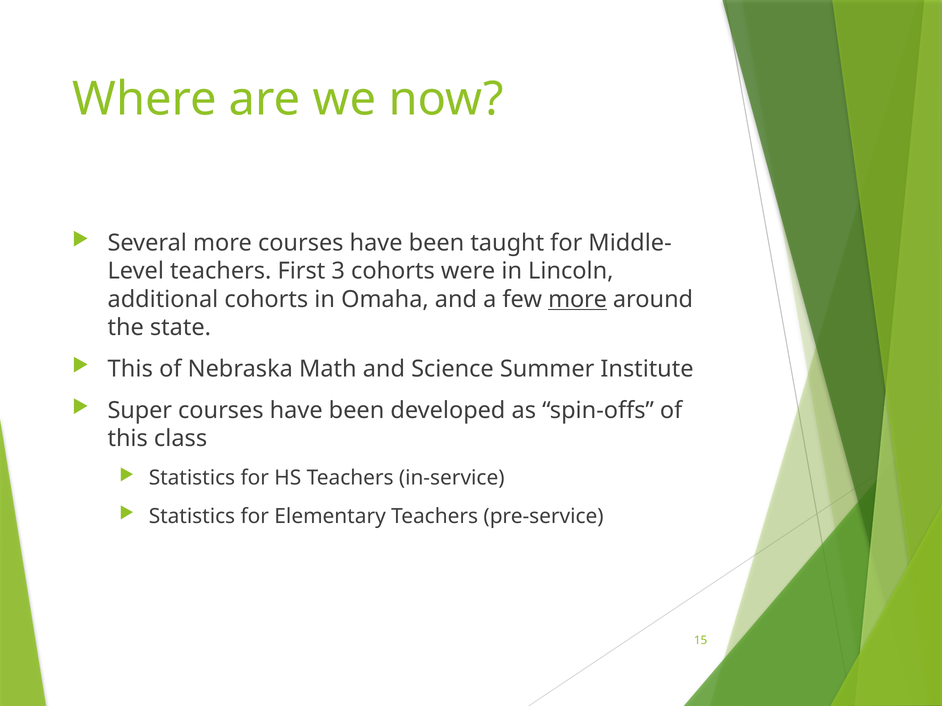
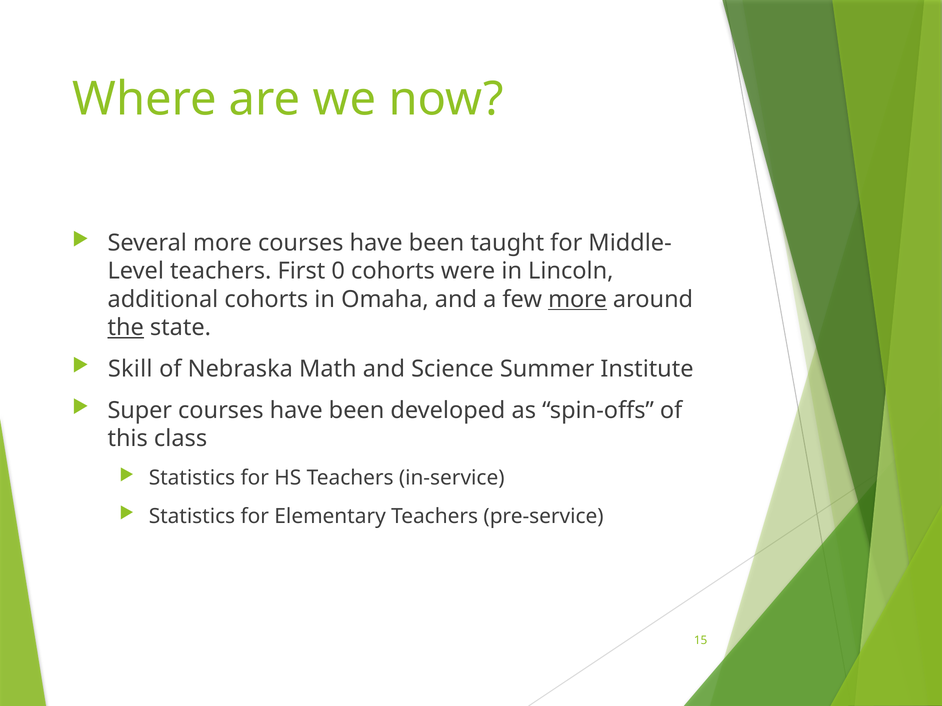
3: 3 -> 0
the underline: none -> present
This at (130, 369): This -> Skill
